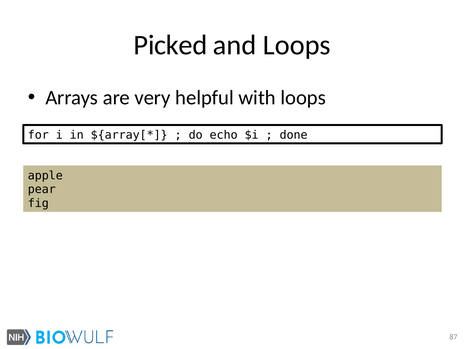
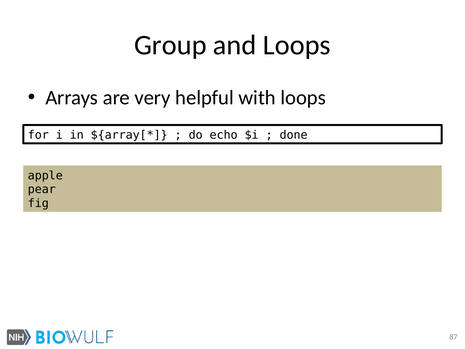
Picked: Picked -> Group
